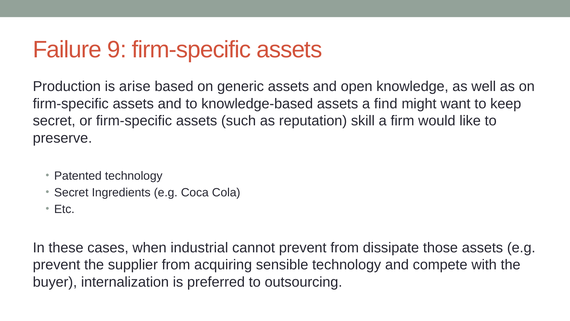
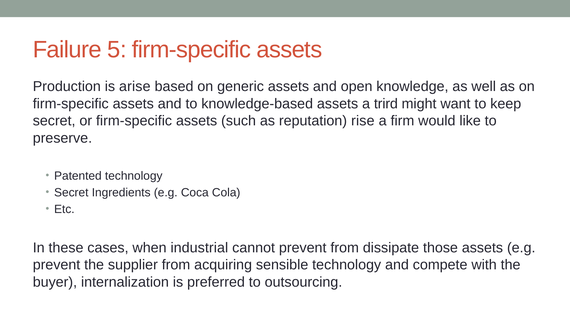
9: 9 -> 5
find: find -> trird
skill: skill -> rise
